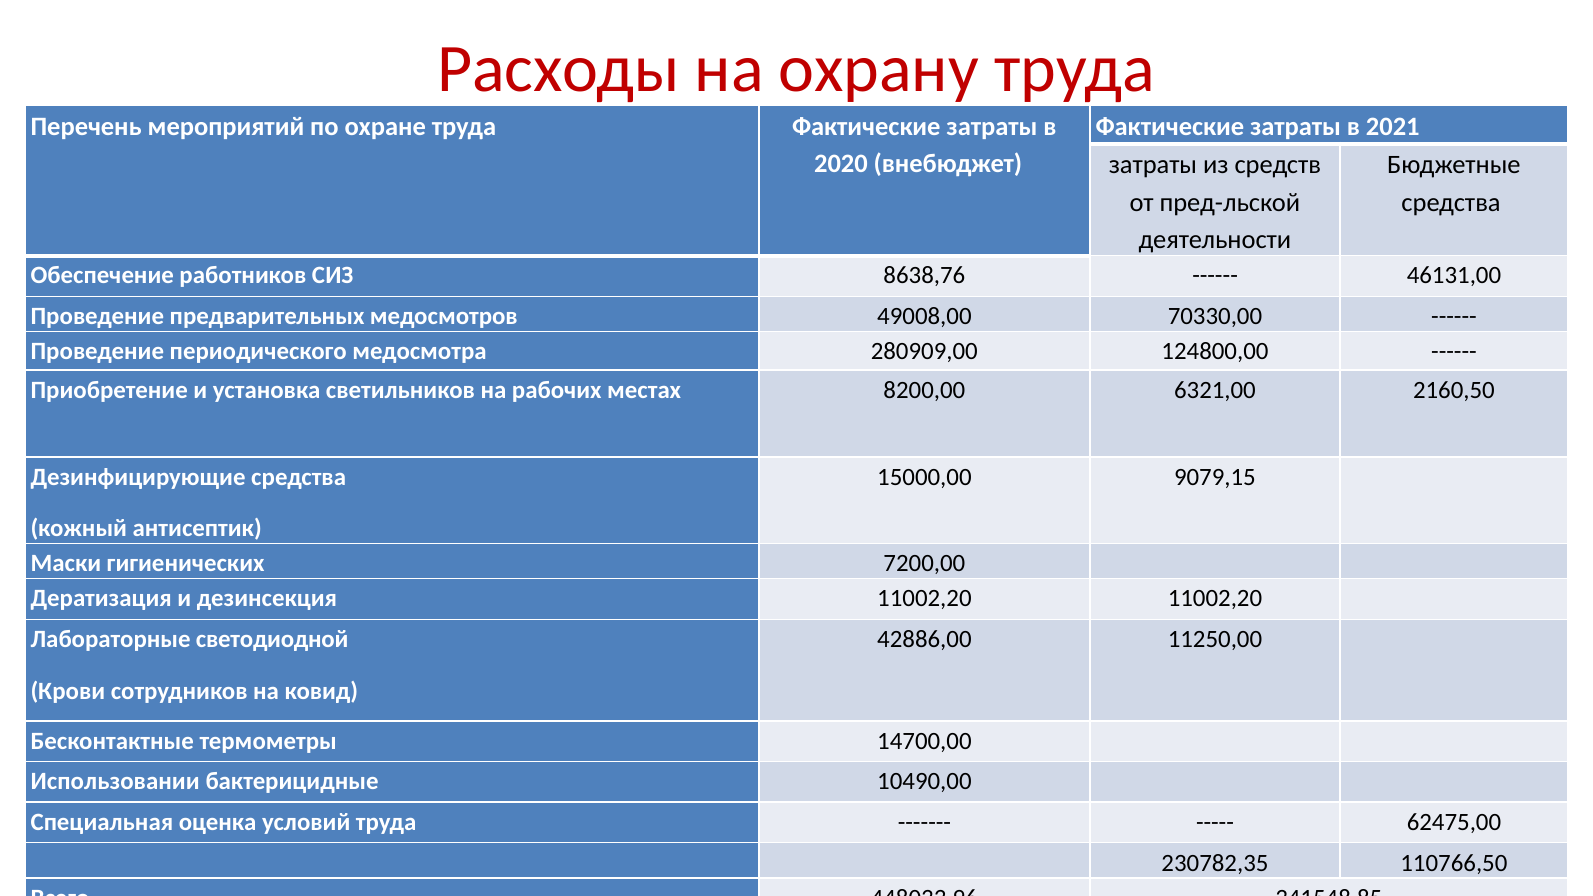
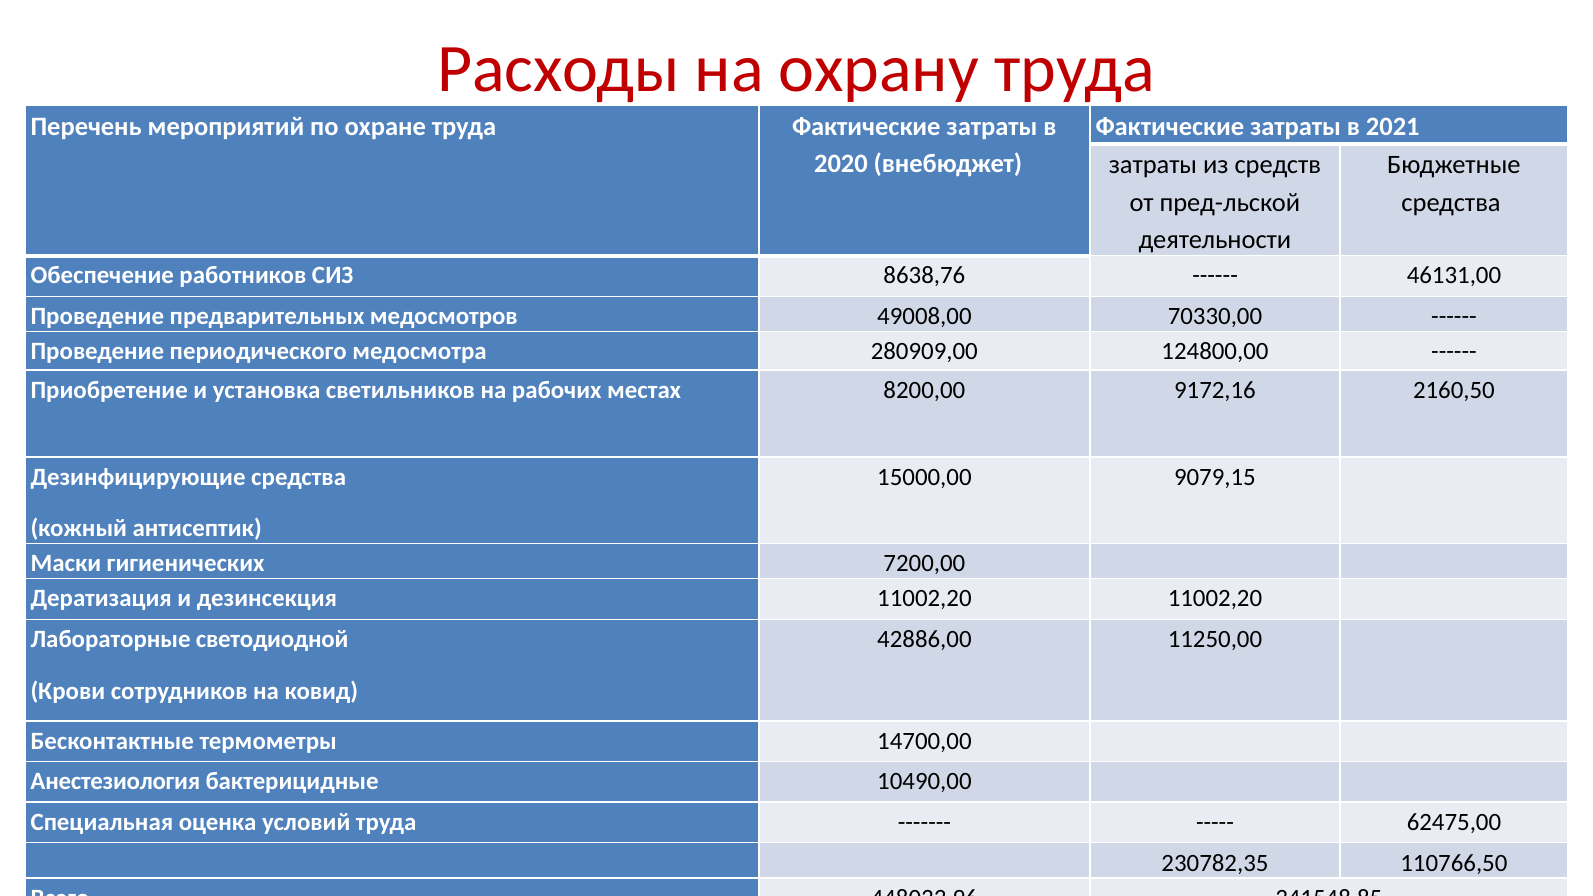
6321,00: 6321,00 -> 9172,16
Использовании: Использовании -> Анестезиология
